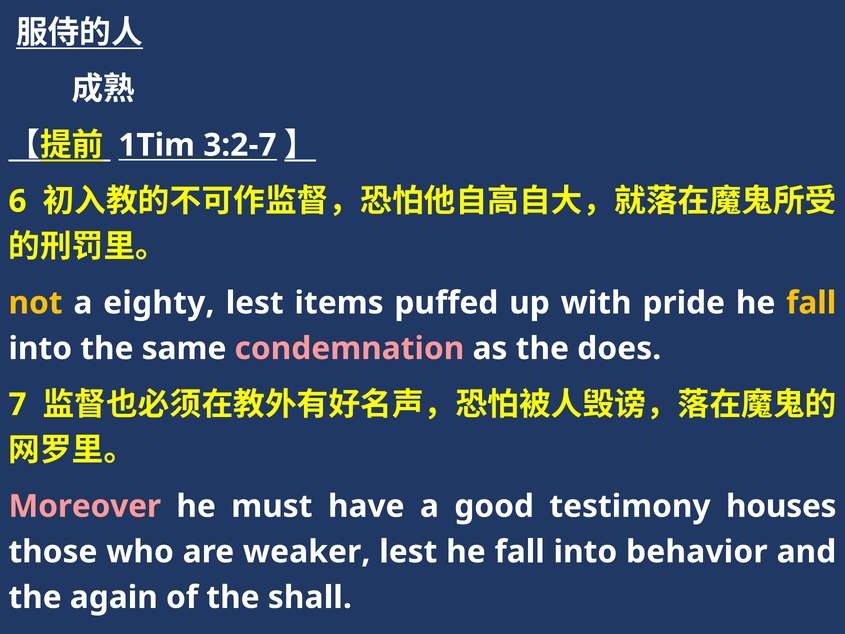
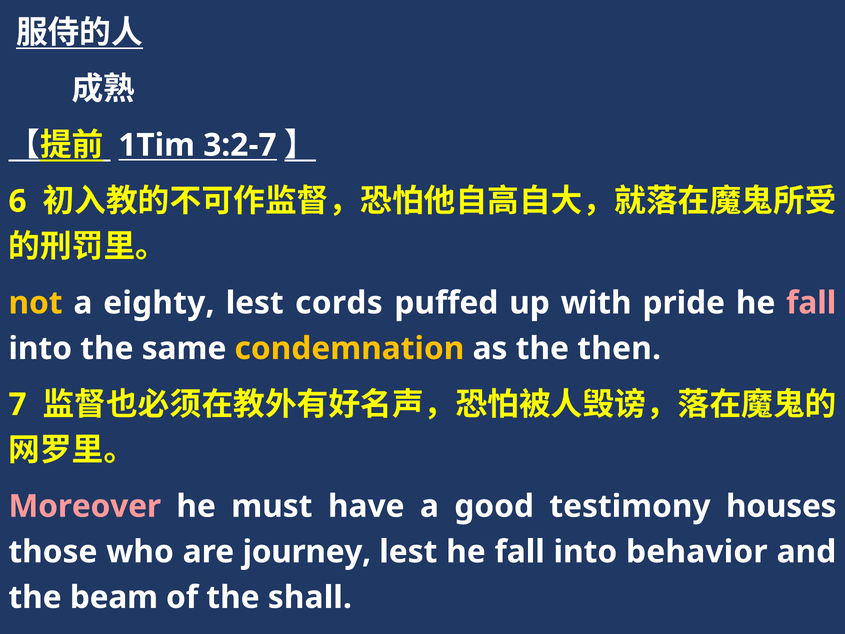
items: items -> cords
fall at (811, 303) colour: yellow -> pink
condemnation colour: pink -> yellow
does: does -> then
weaker: weaker -> journey
again: again -> beam
